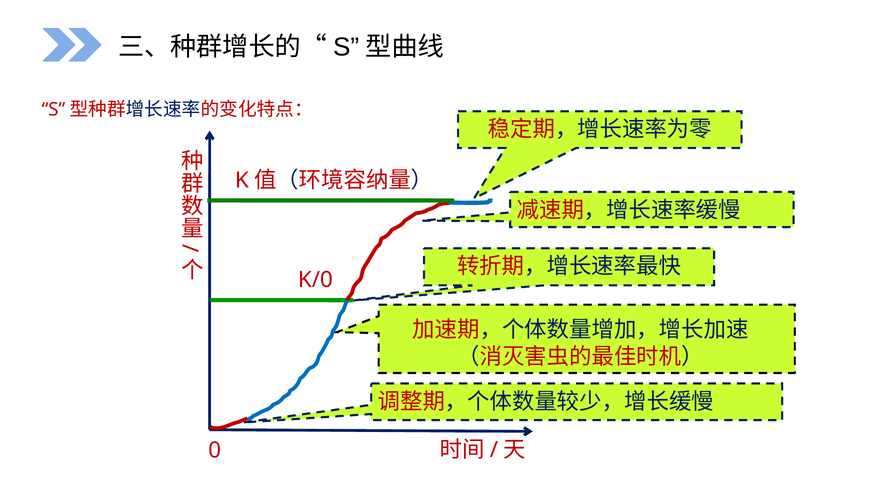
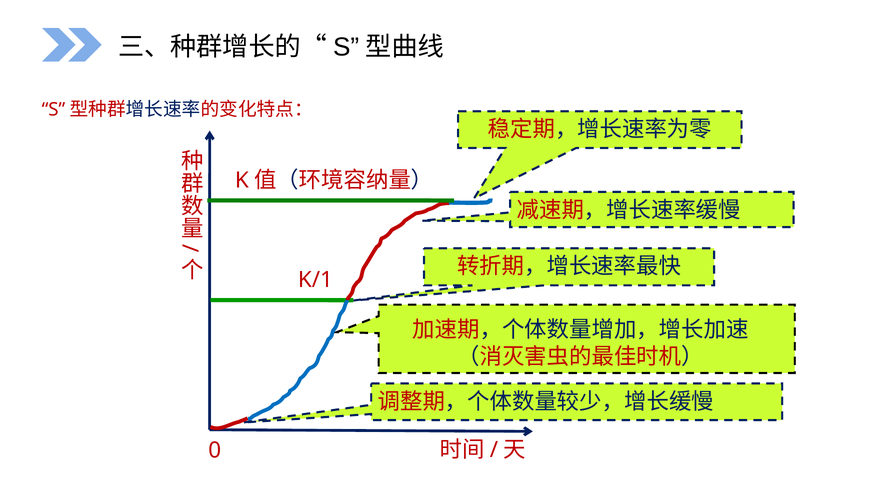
K/0: K/0 -> K/1
